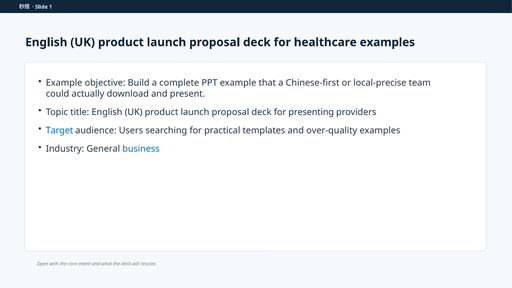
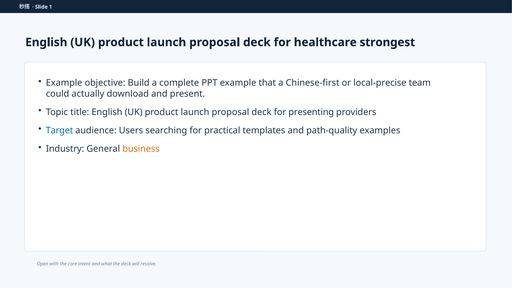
healthcare examples: examples -> strongest
over-quality: over-quality -> path-quality
business colour: blue -> orange
